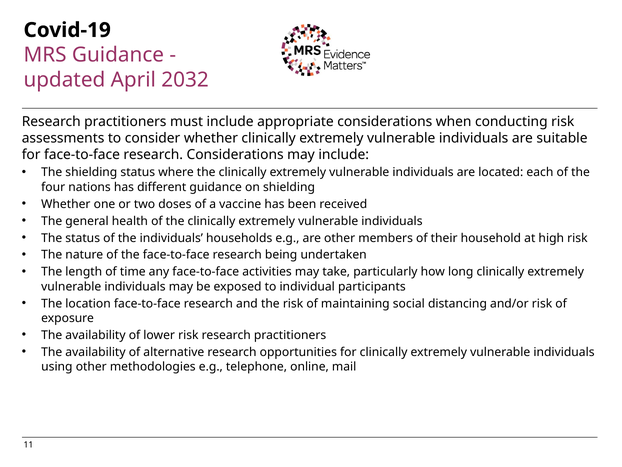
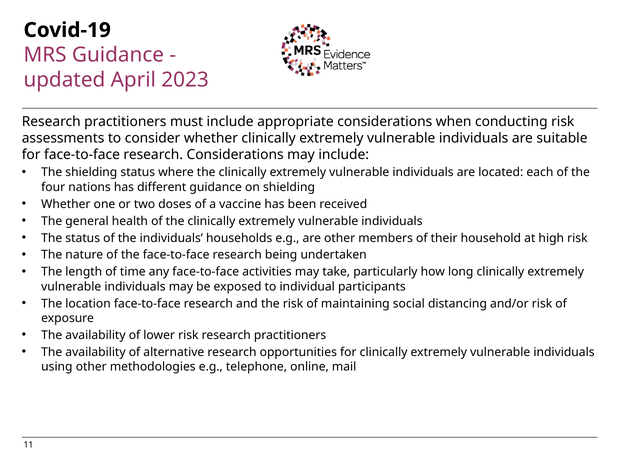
2032: 2032 -> 2023
